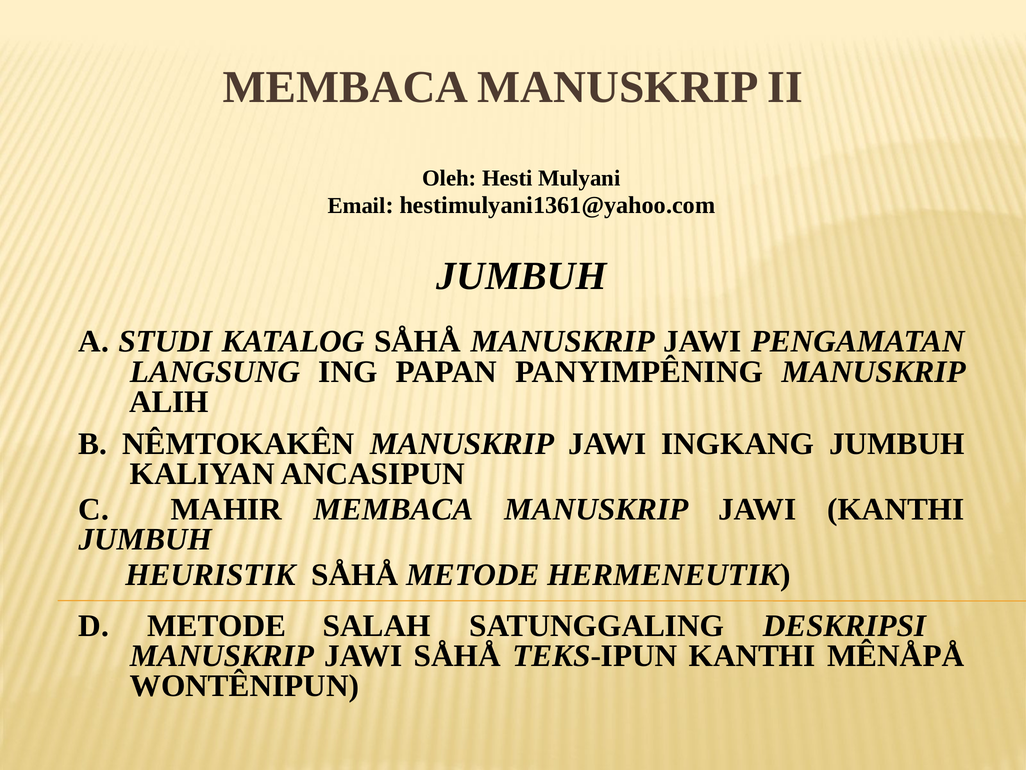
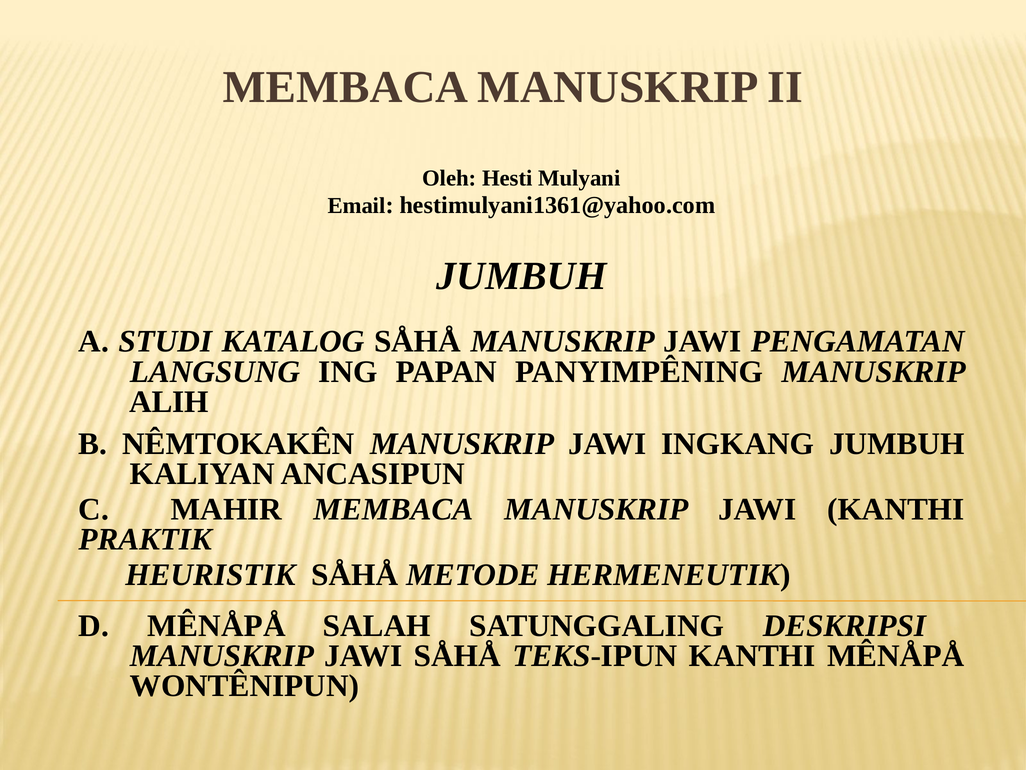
JUMBUH at (145, 539): JUMBUH -> PRAKTIK
D METODE: METODE -> MÊNÅPÅ
